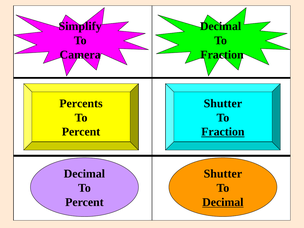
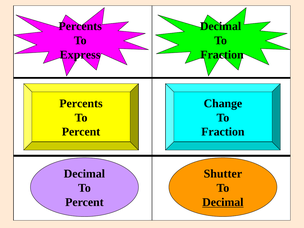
Simplify at (80, 26): Simplify -> Percents
Camera: Camera -> Express
Shutter at (223, 103): Shutter -> Change
Fraction at (223, 132) underline: present -> none
